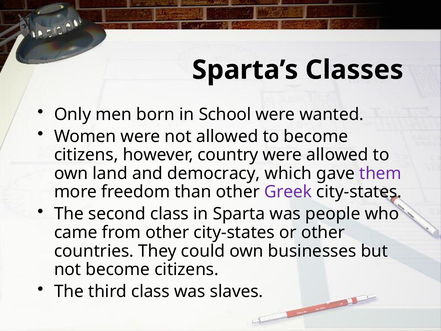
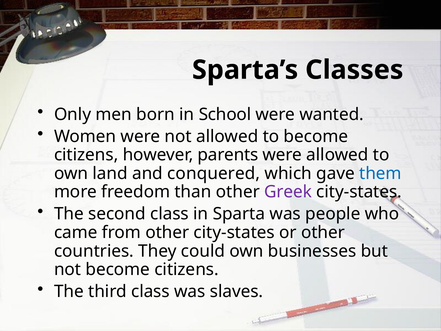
country: country -> parents
democracy: democracy -> conquered
them colour: purple -> blue
